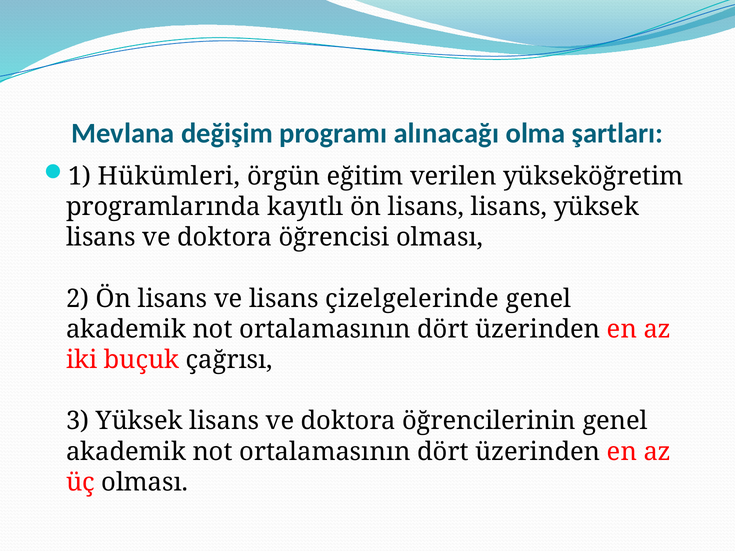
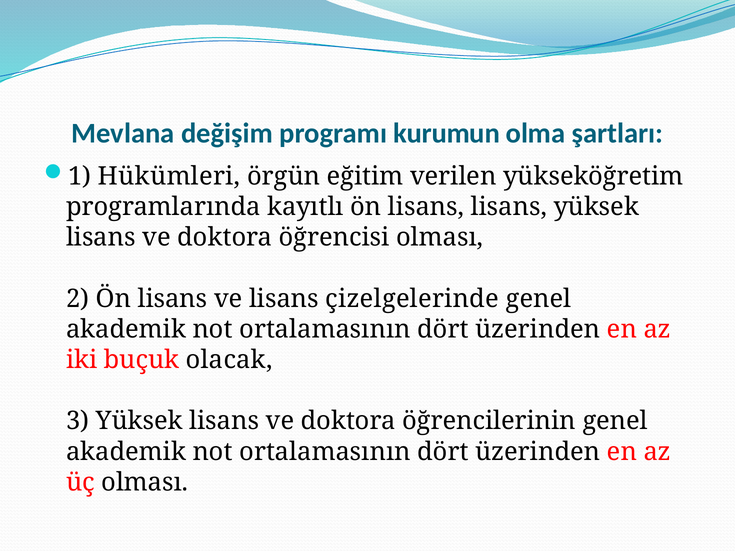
alınacağı: alınacağı -> kurumun
çağrısı: çağrısı -> olacak
